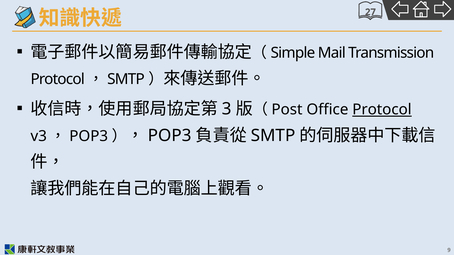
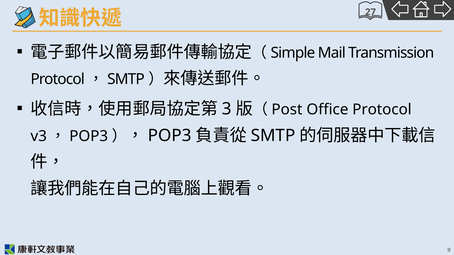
Protocol at (382, 110) underline: present -> none
